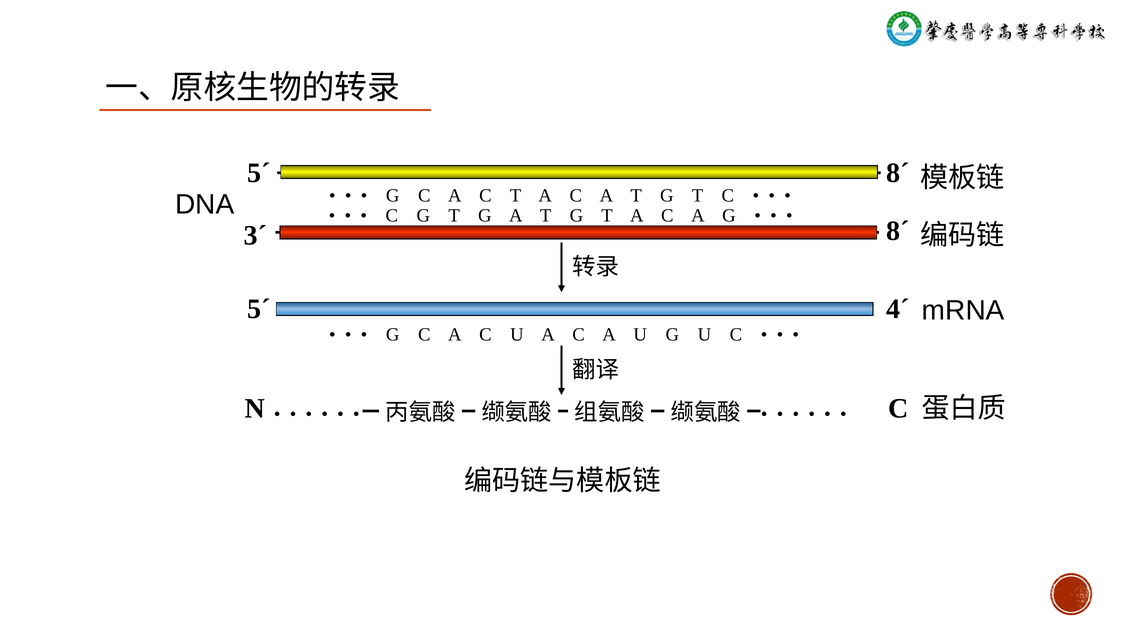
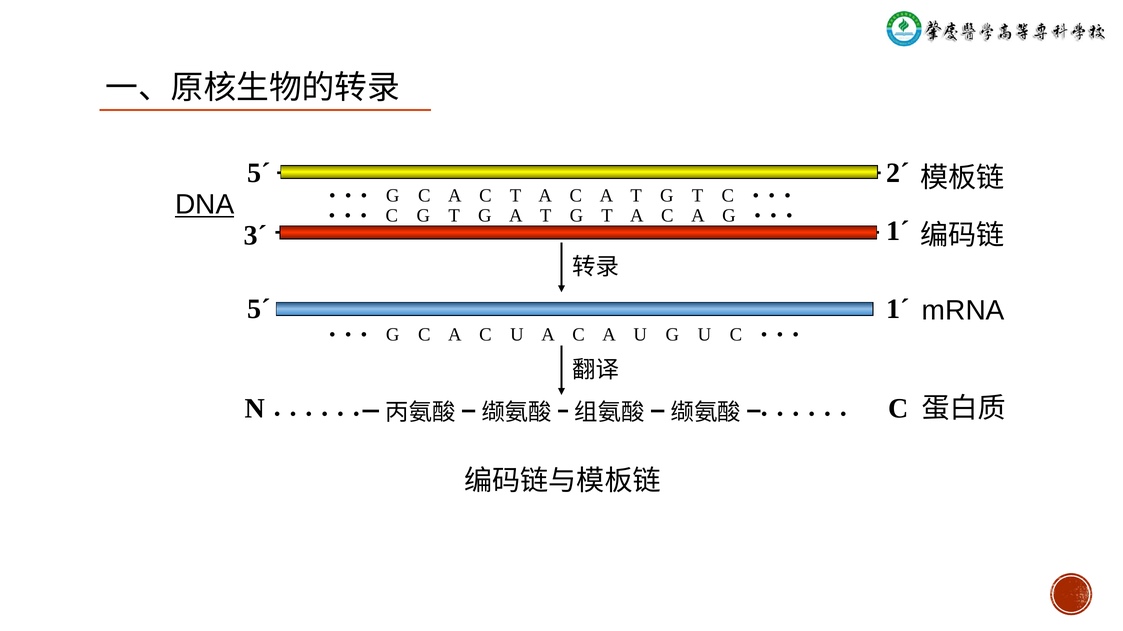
5´ 8´: 8´ -> 2´
DNA underline: none -> present
3´ 8´: 8´ -> 1´
5´ 4´: 4´ -> 1´
